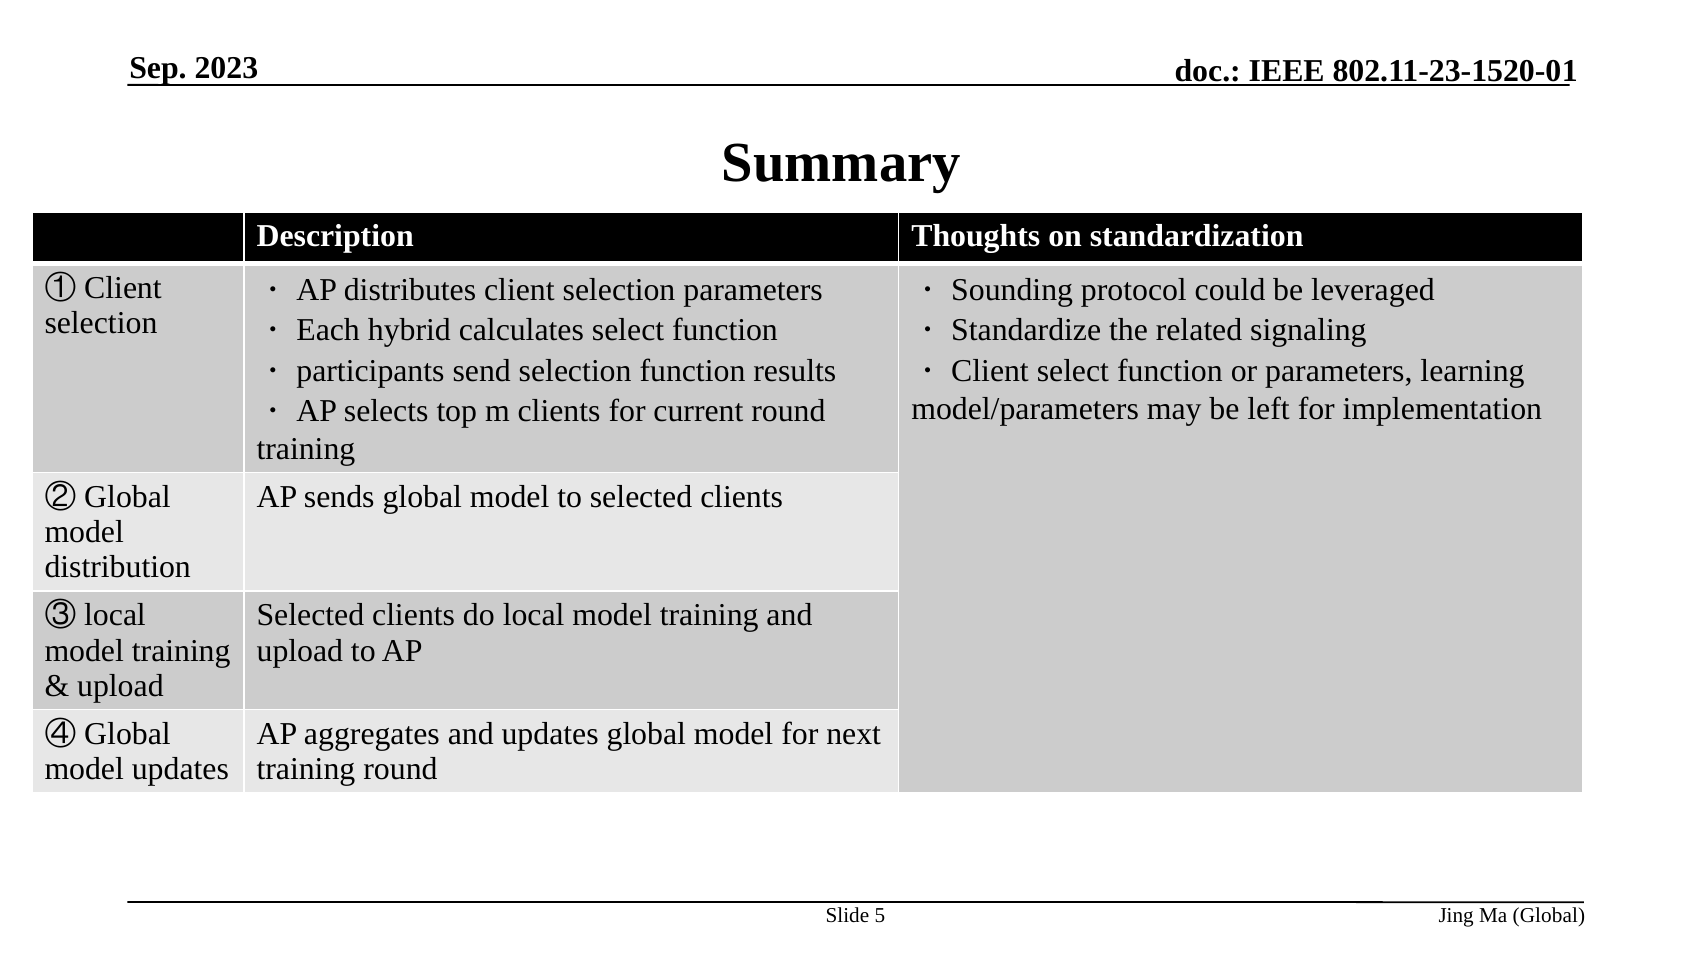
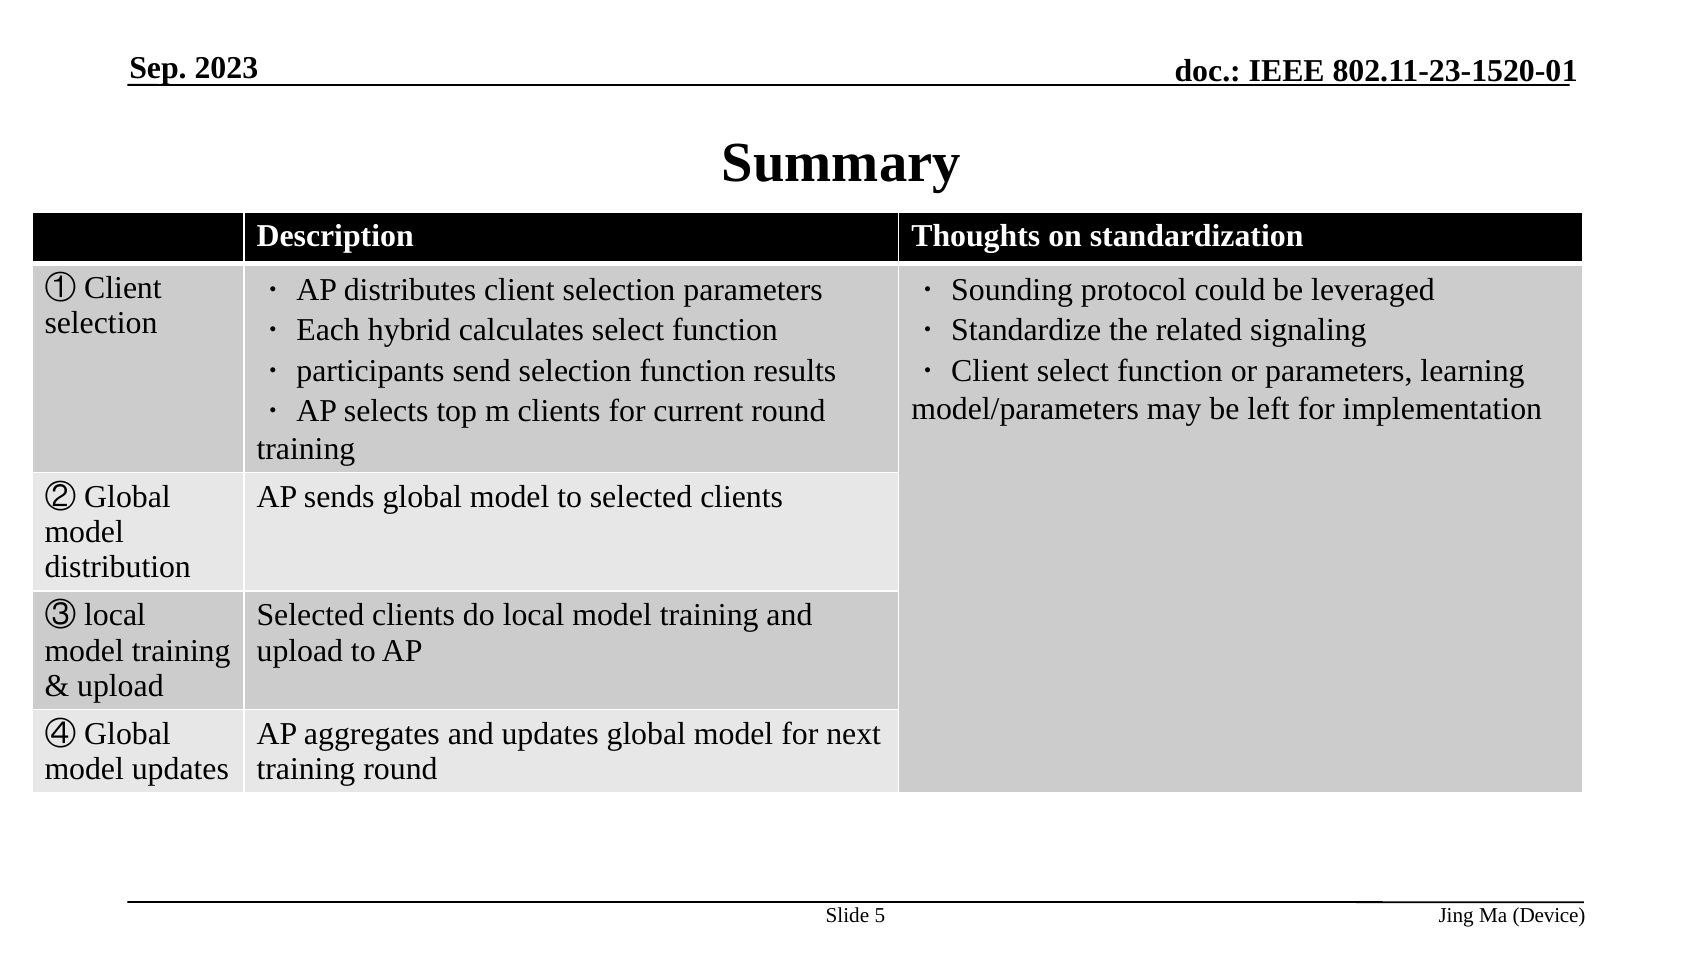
Ma Global: Global -> Device
